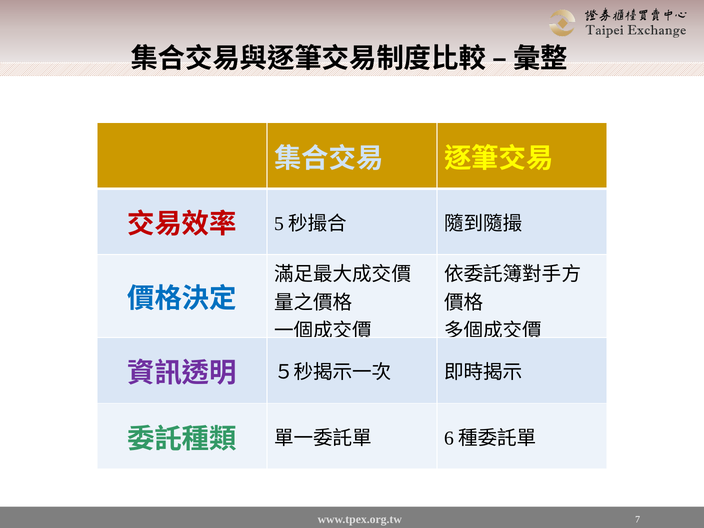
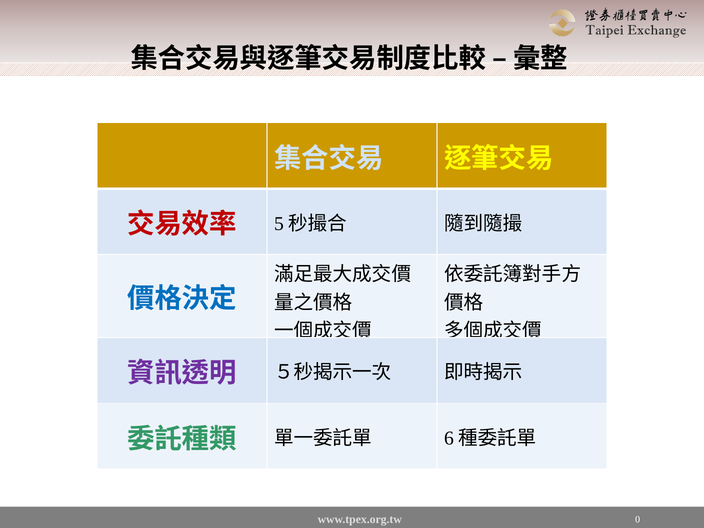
7: 7 -> 0
